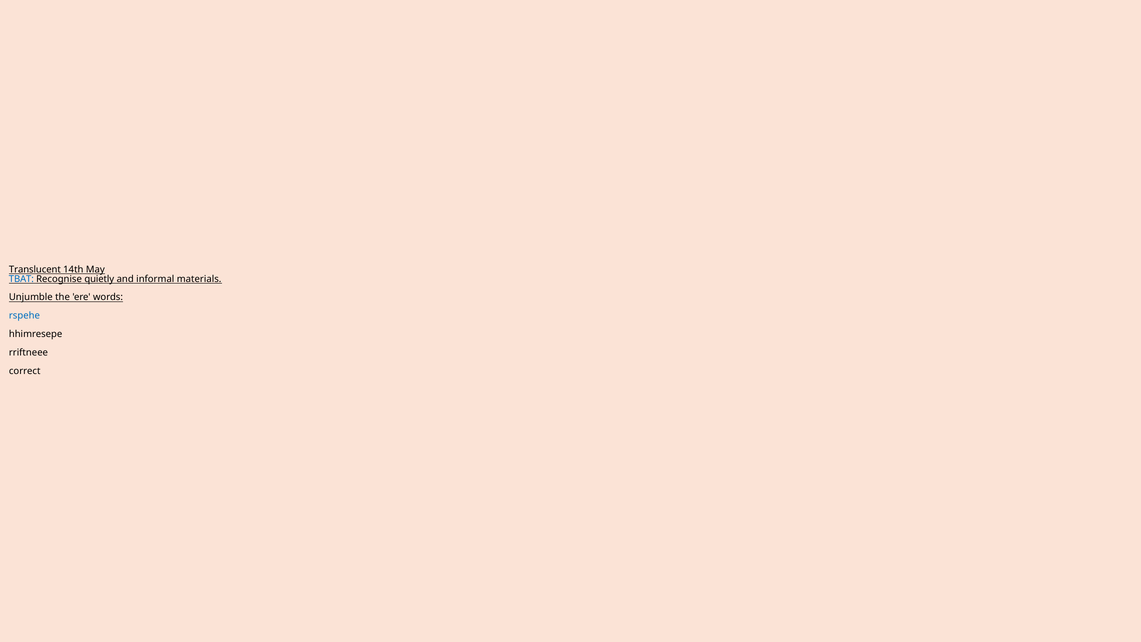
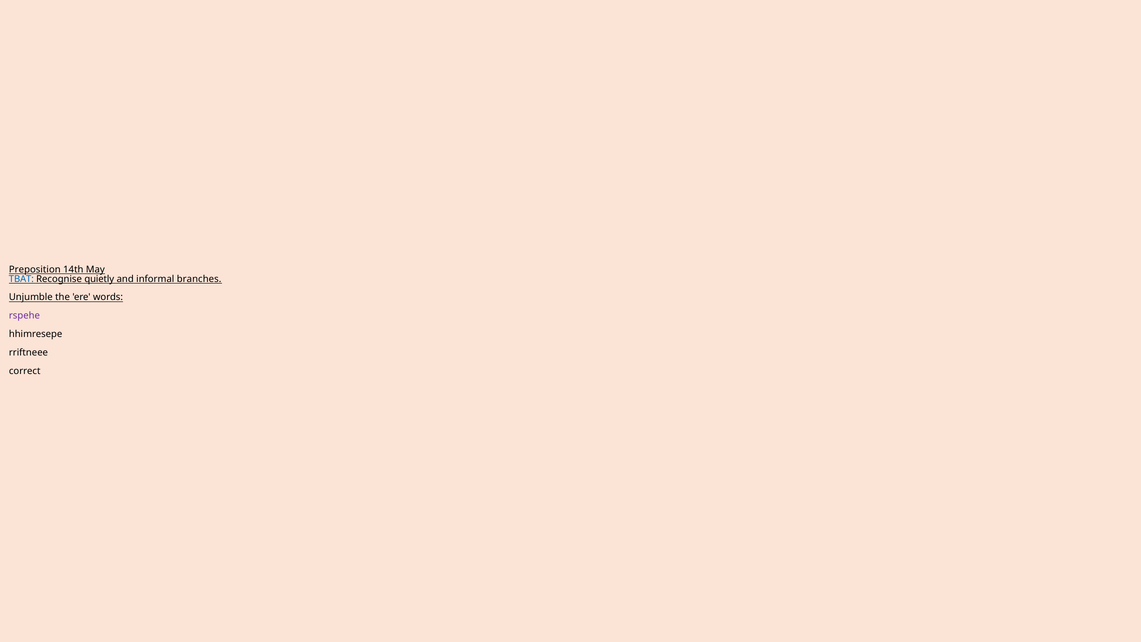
Translucent: Translucent -> Preposition
materials: materials -> branches
rspehe colour: blue -> purple
